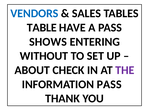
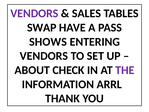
VENDORS at (34, 13) colour: blue -> purple
TABLE: TABLE -> SWAP
WITHOUT at (44, 56): WITHOUT -> VENDORS
INFORMATION PASS: PASS -> ARRL
